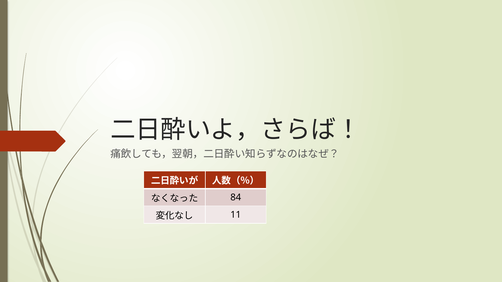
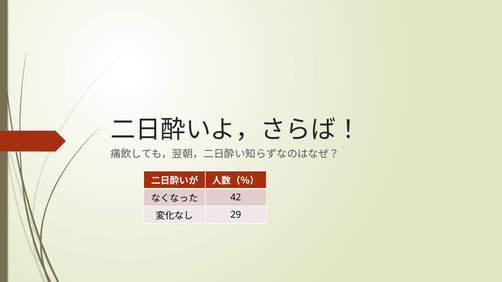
84: 84 -> 42
11: 11 -> 29
